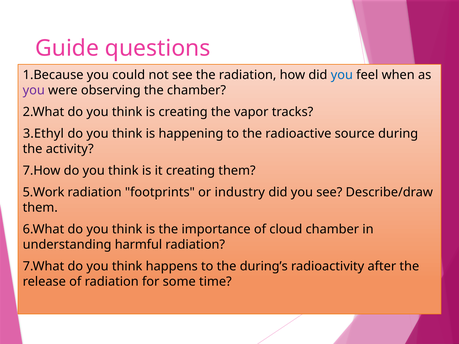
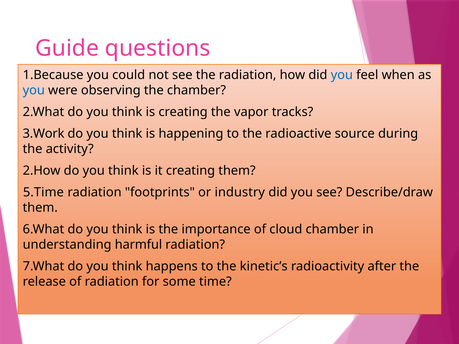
you at (34, 90) colour: purple -> blue
3.Ethyl: 3.Ethyl -> 3.Work
7.How: 7.How -> 2.How
5.Work: 5.Work -> 5.Time
during’s: during’s -> kinetic’s
